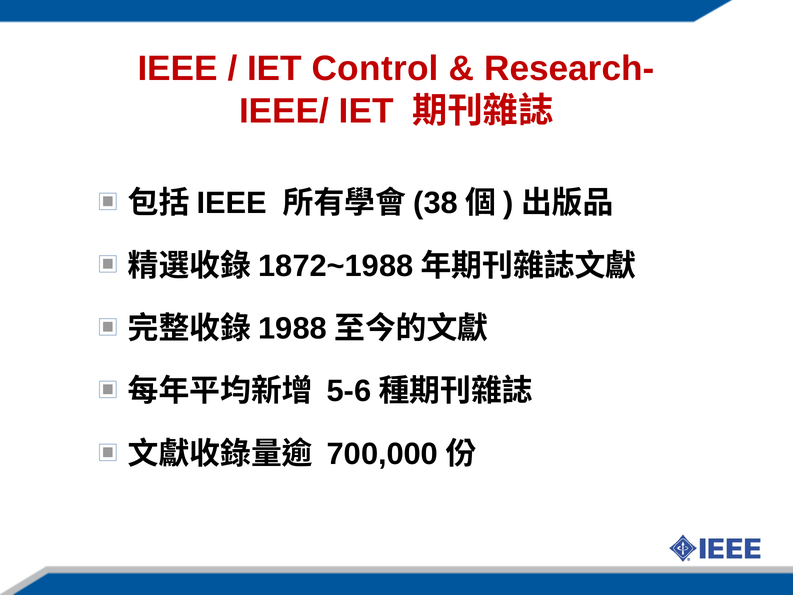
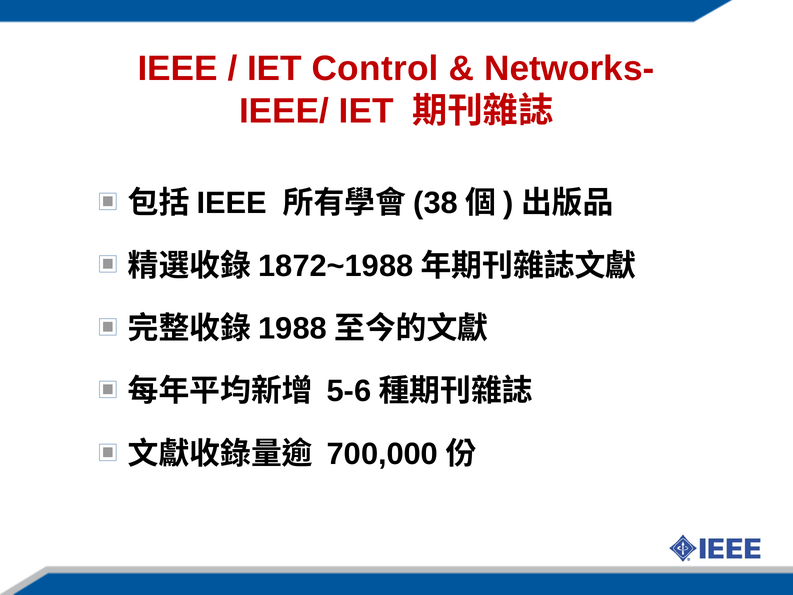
Research-: Research- -> Networks-
